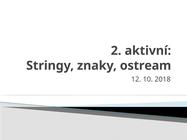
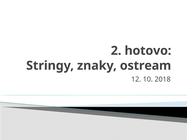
aktivní: aktivní -> hotovo
